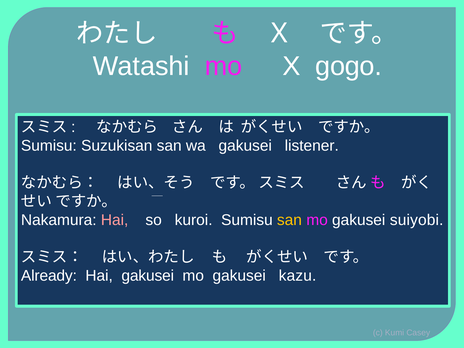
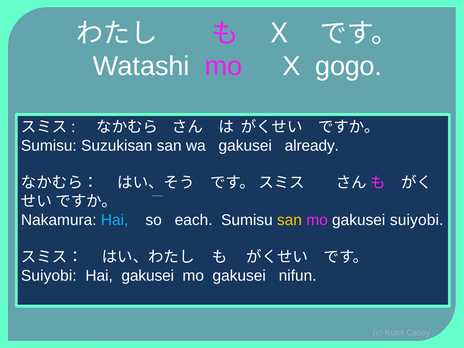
listener: listener -> already
Hai at (115, 220) colour: pink -> light blue
kuroi: kuroi -> each
Already at (49, 276): Already -> Suiyobi
kazu: kazu -> nifun
